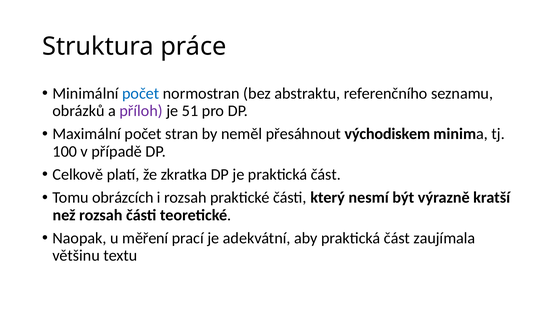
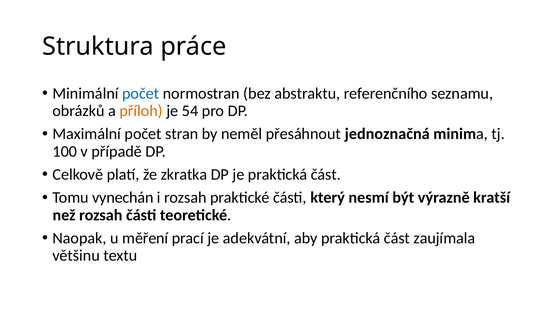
příloh colour: purple -> orange
51: 51 -> 54
východiskem: východiskem -> jednoznačná
obrázcích: obrázcích -> vynechán
